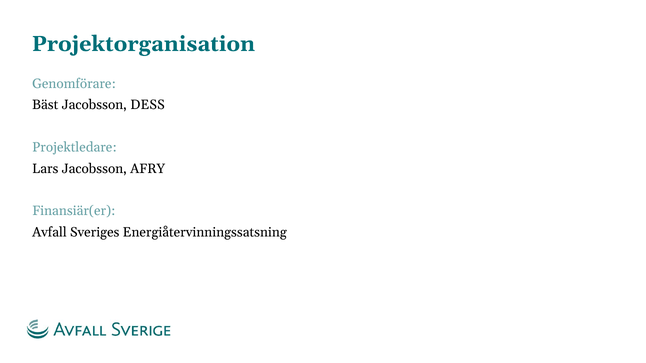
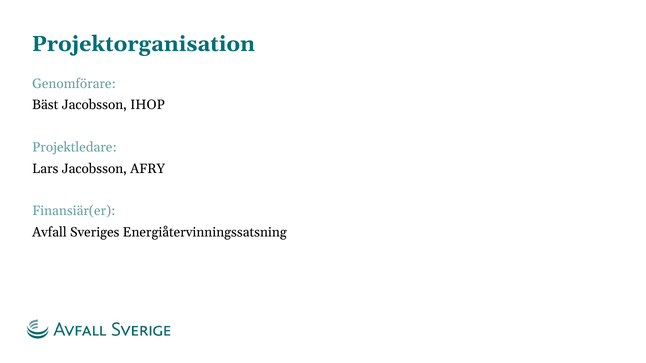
DESS: DESS -> IHOP
